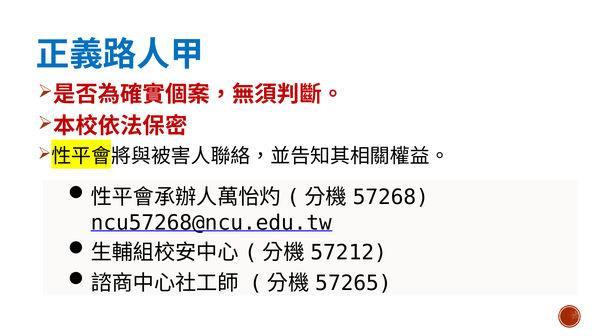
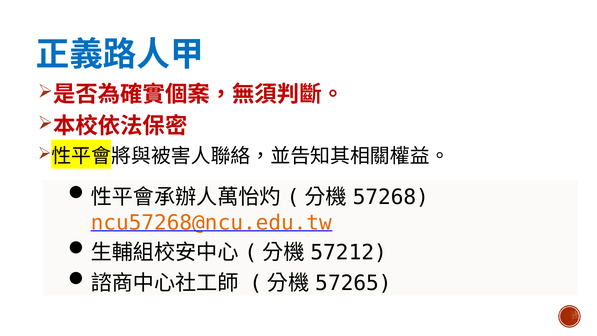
ncu57268@ncu.edu.tw colour: black -> orange
